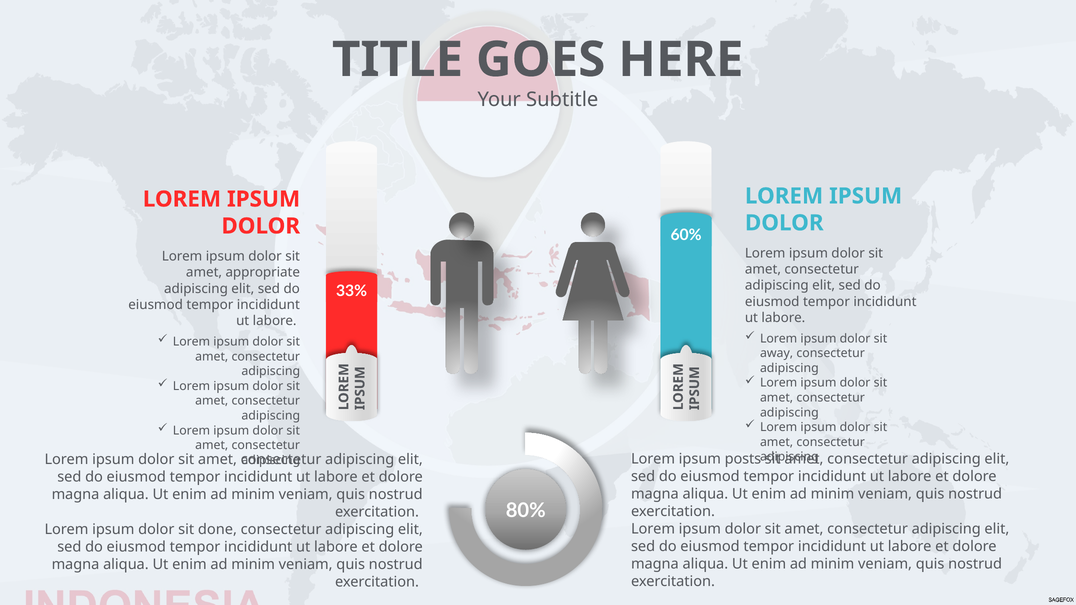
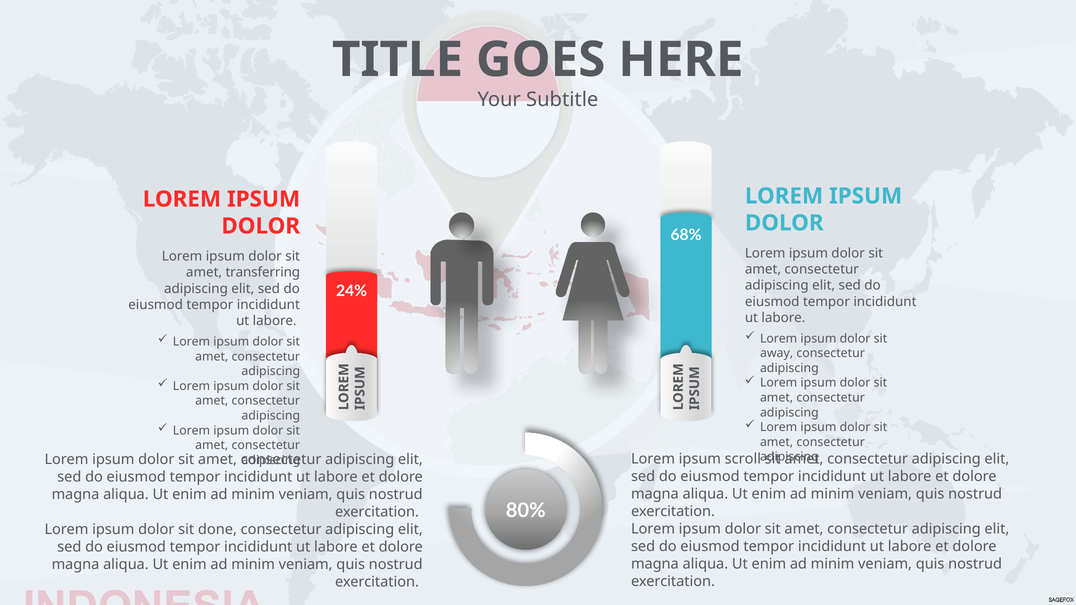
60%: 60% -> 68%
appropriate: appropriate -> transferring
33%: 33% -> 24%
posts: posts -> scroll
